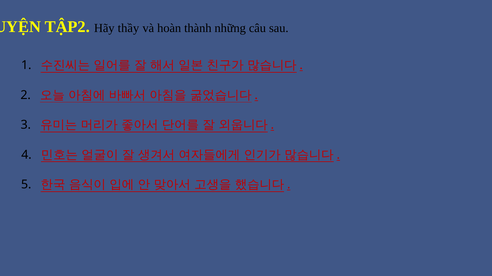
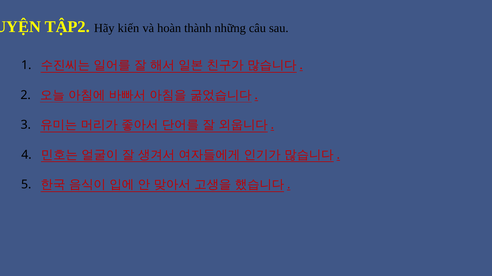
thầy: thầy -> kiến
